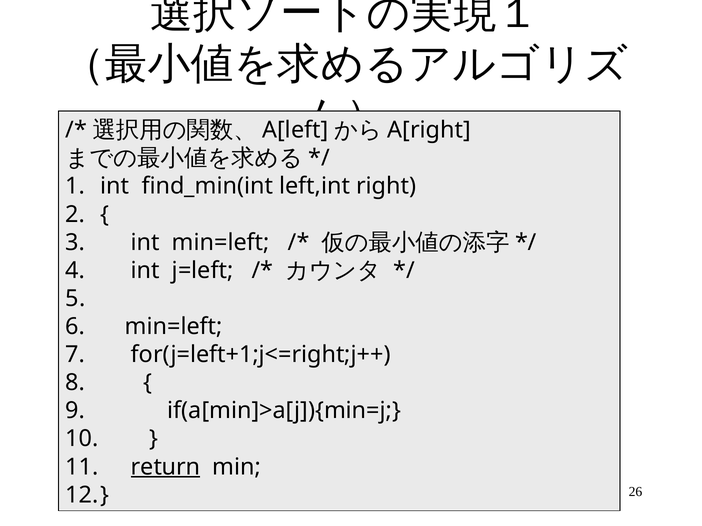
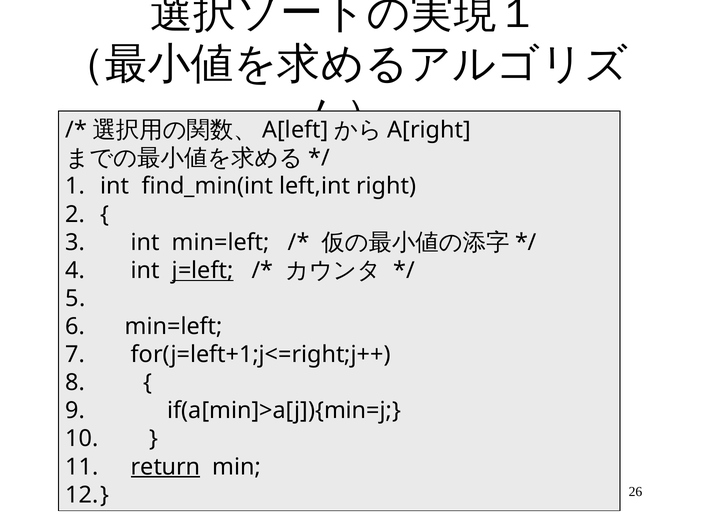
j=left underline: none -> present
